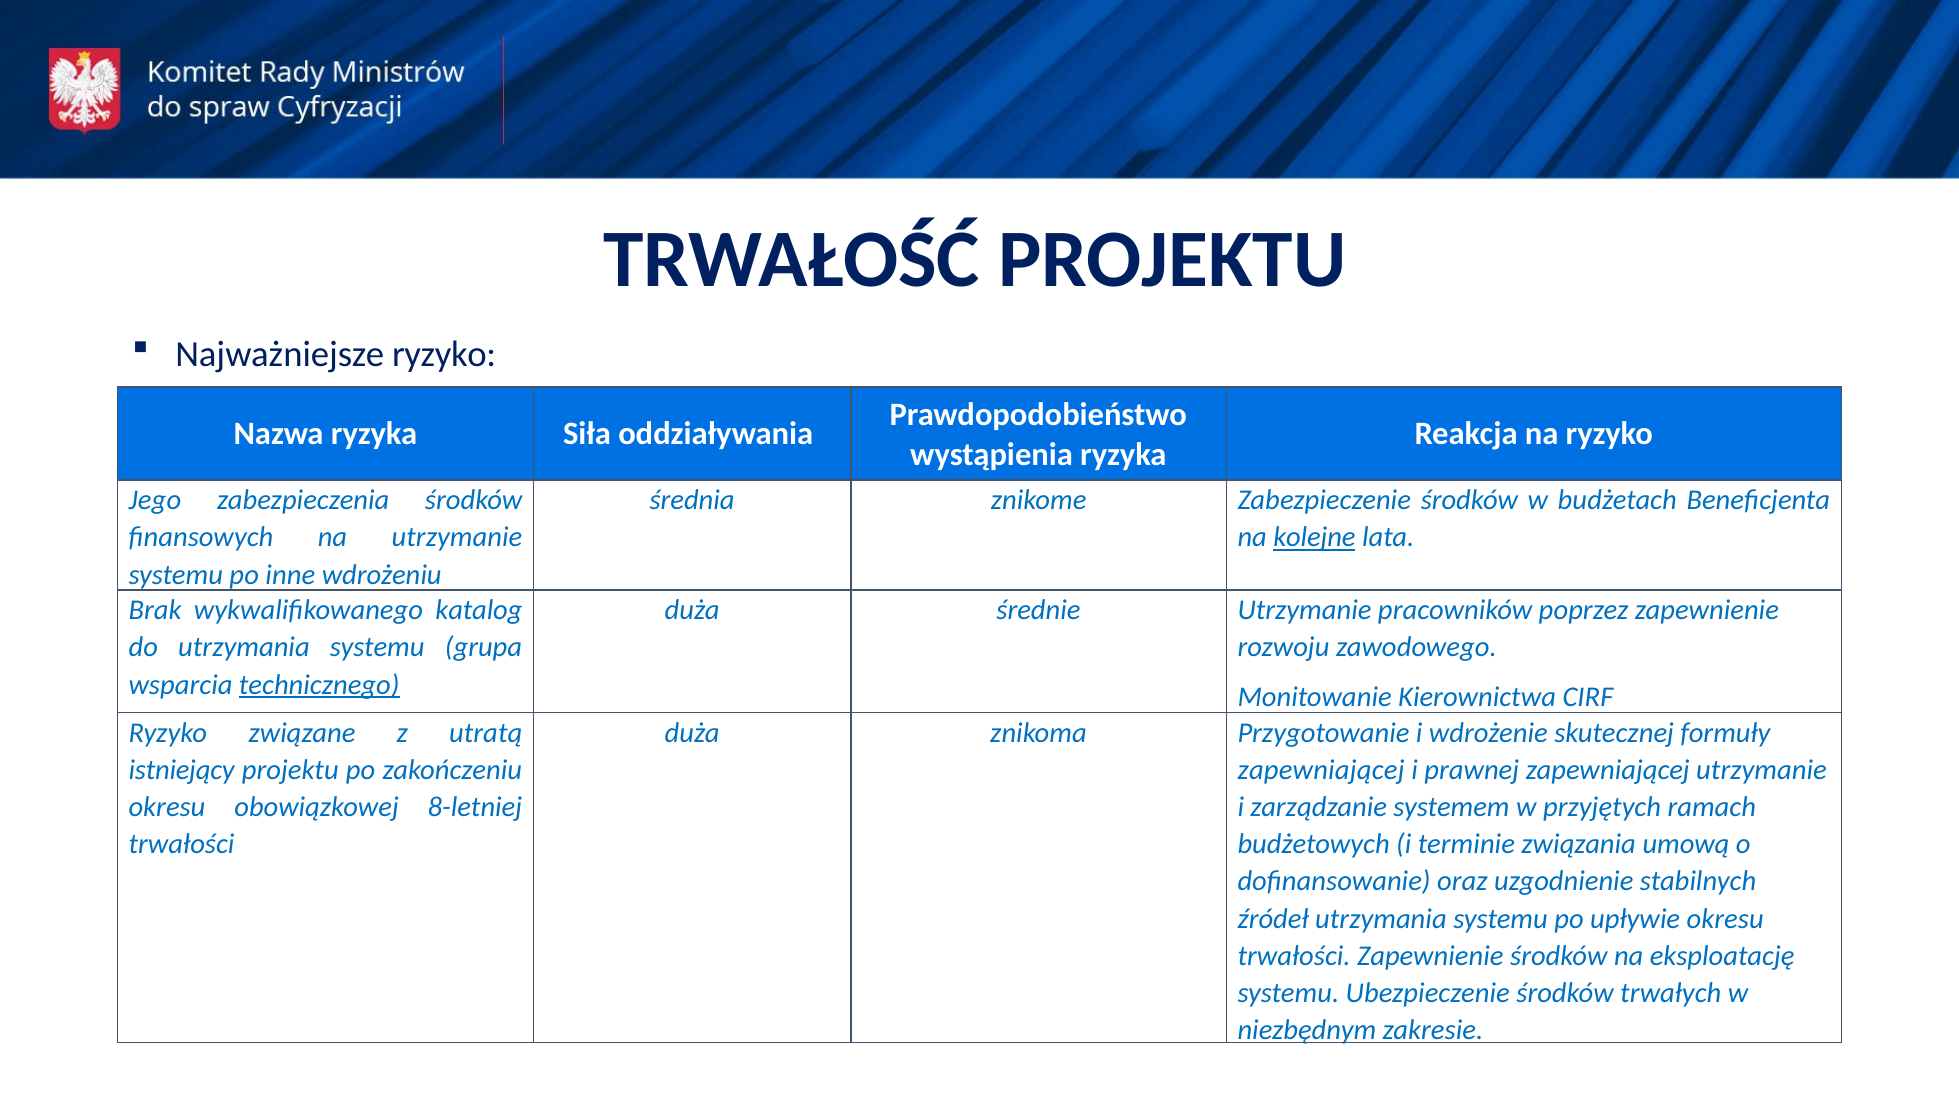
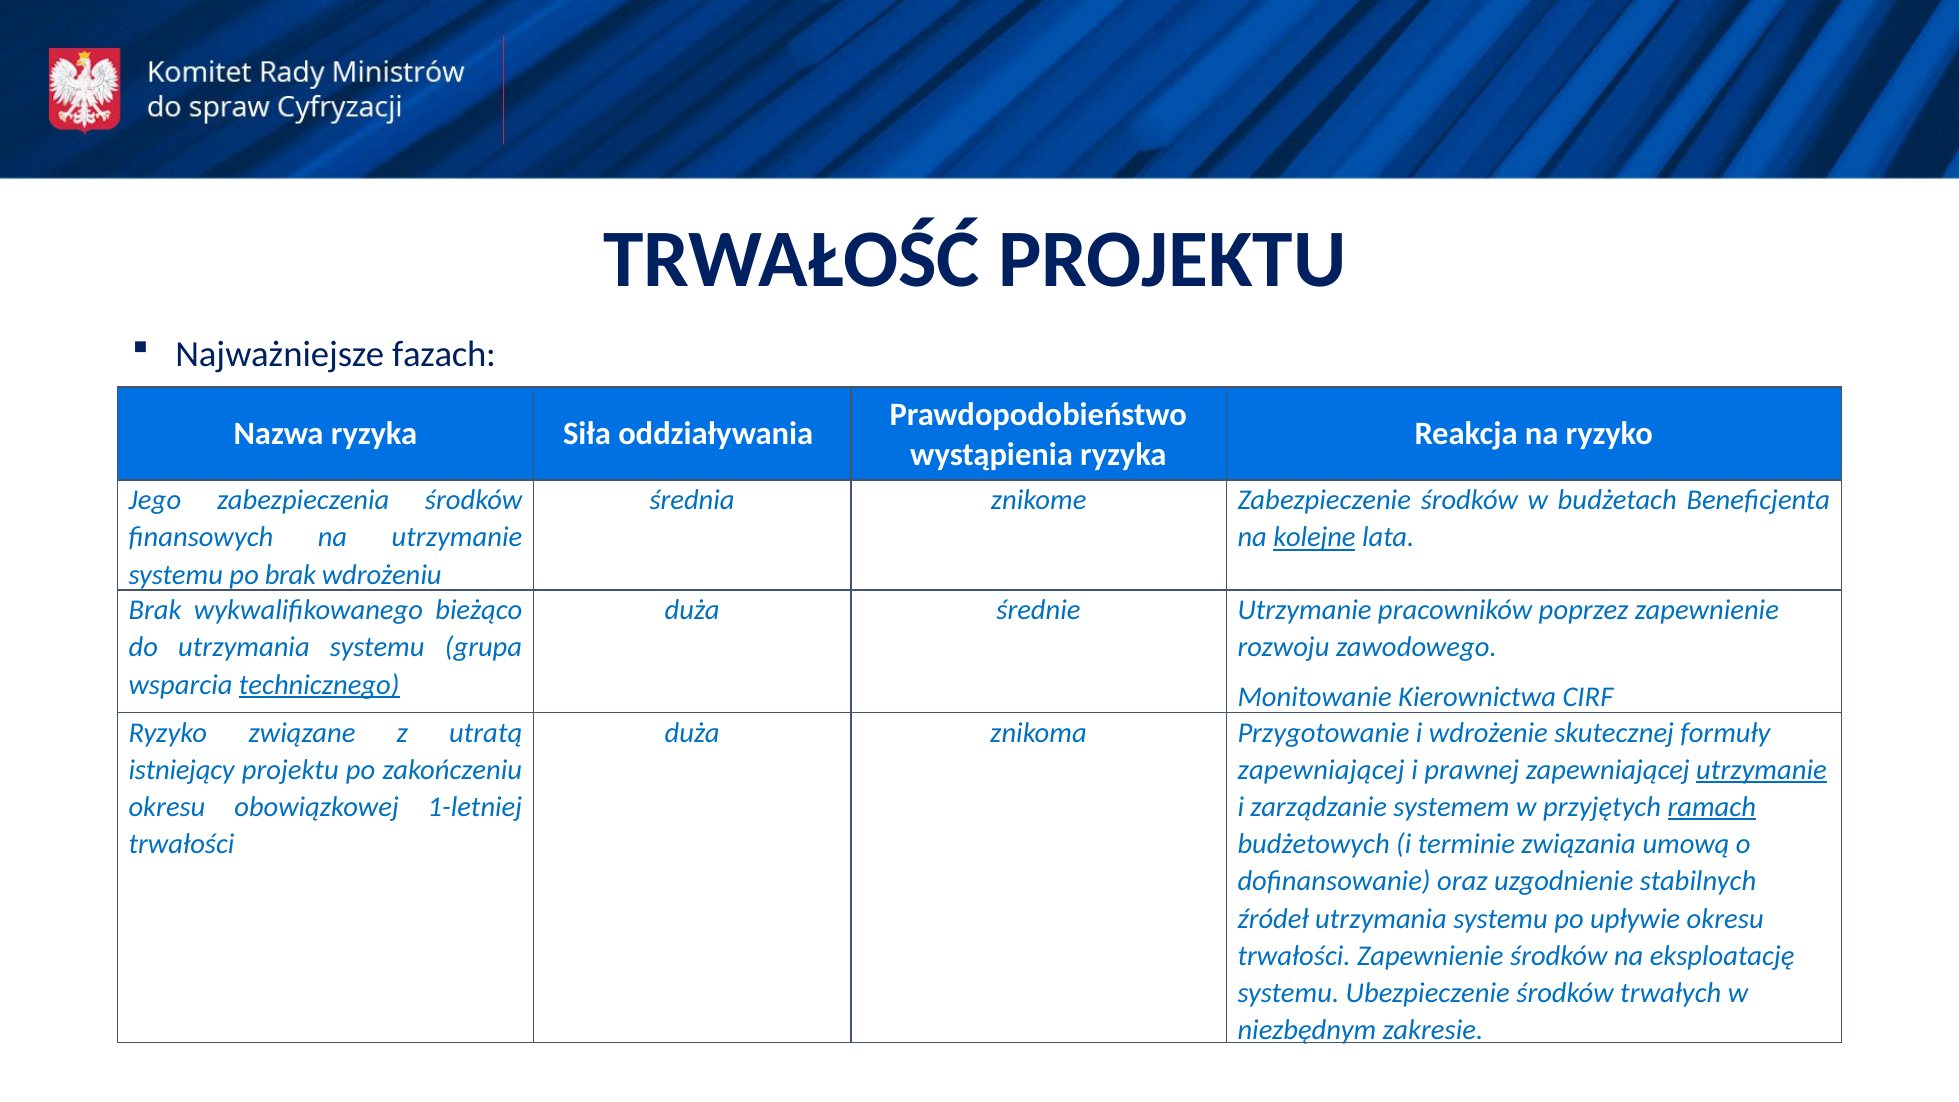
Najważniejsze ryzyko: ryzyko -> fazach
po inne: inne -> brak
katalog: katalog -> bieżąco
utrzymanie at (1762, 770) underline: none -> present
8-letniej: 8-letniej -> 1-letniej
ramach underline: none -> present
